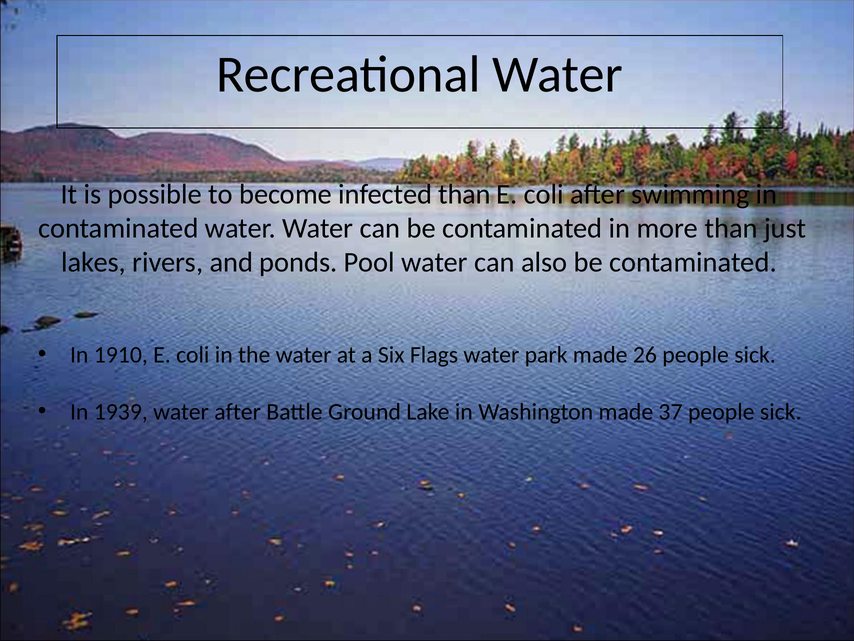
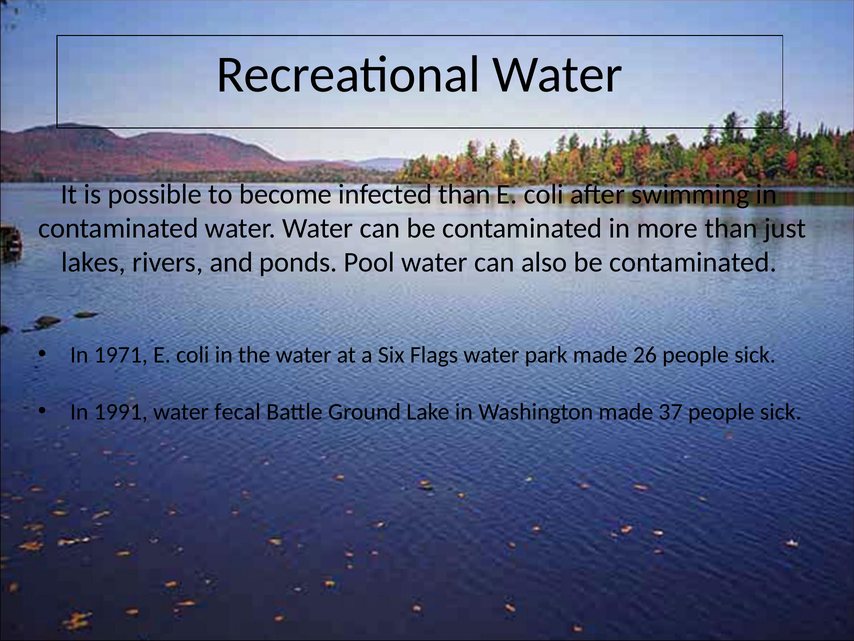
1910: 1910 -> 1971
1939: 1939 -> 1991
water after: after -> fecal
